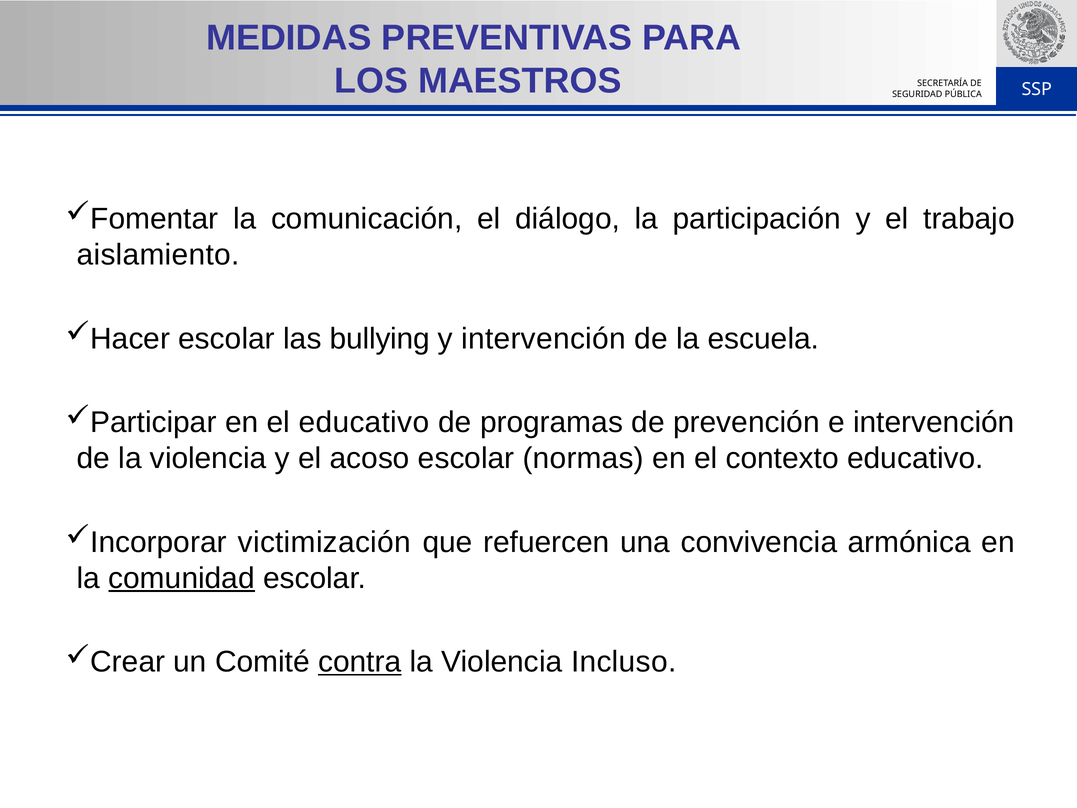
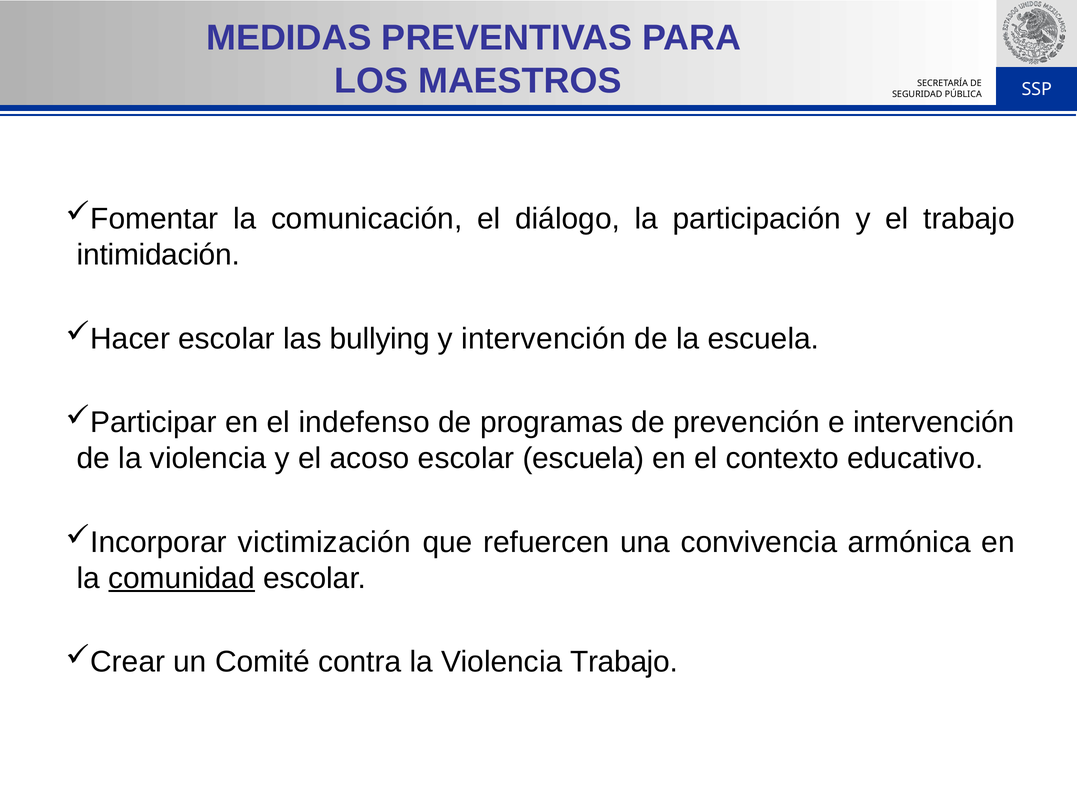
aislamiento: aislamiento -> intimidación
el educativo: educativo -> indefenso
escolar normas: normas -> escuela
contra underline: present -> none
Violencia Incluso: Incluso -> Trabajo
